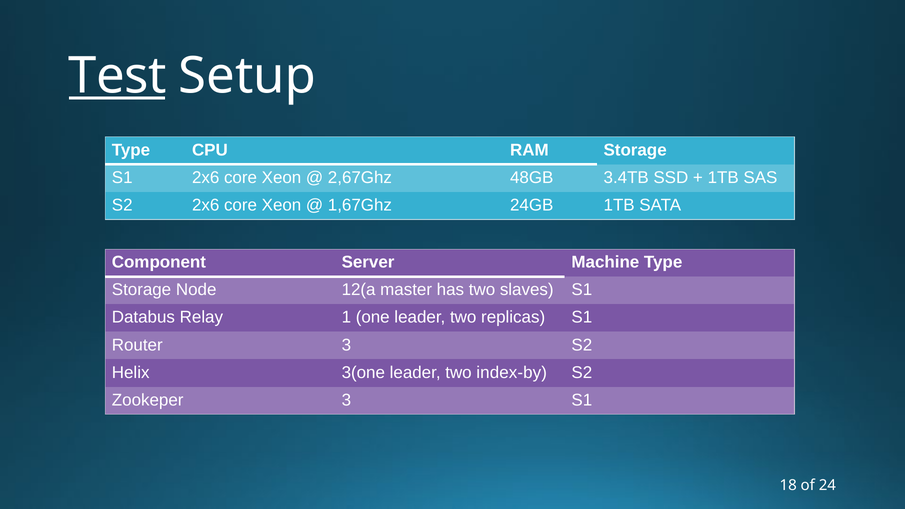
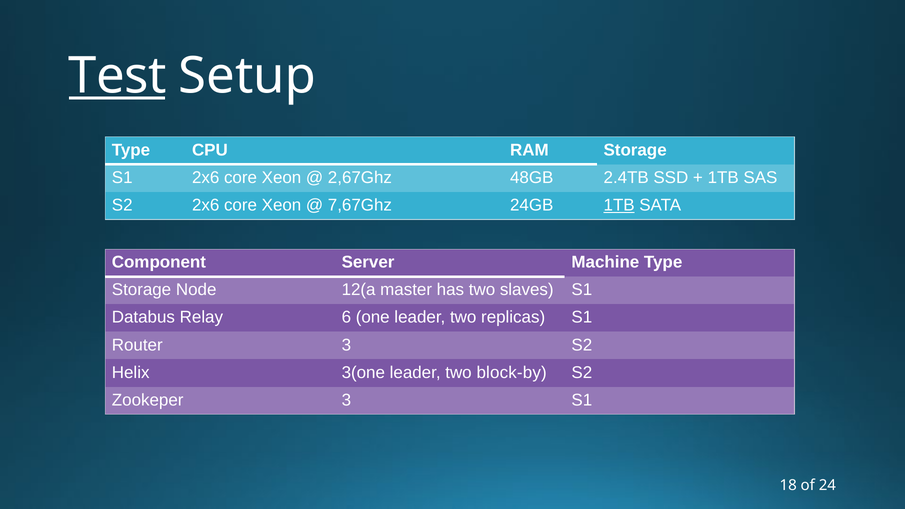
3.4TB: 3.4TB -> 2.4TB
1,67Ghz: 1,67Ghz -> 7,67Ghz
1TB at (619, 205) underline: none -> present
1: 1 -> 6
index-by: index-by -> block-by
